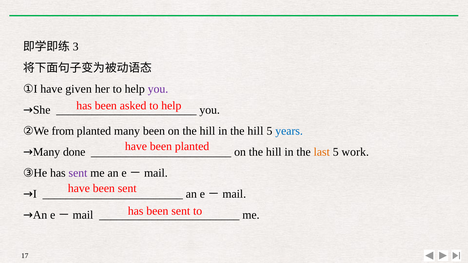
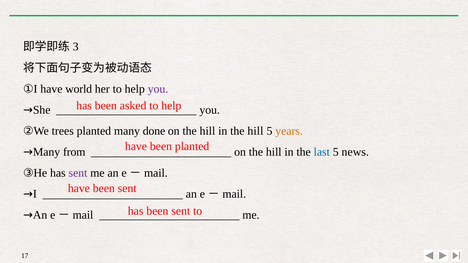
given: given -> world
from: from -> trees
many been: been -> done
years colour: blue -> orange
done: done -> from
last colour: orange -> blue
work: work -> news
